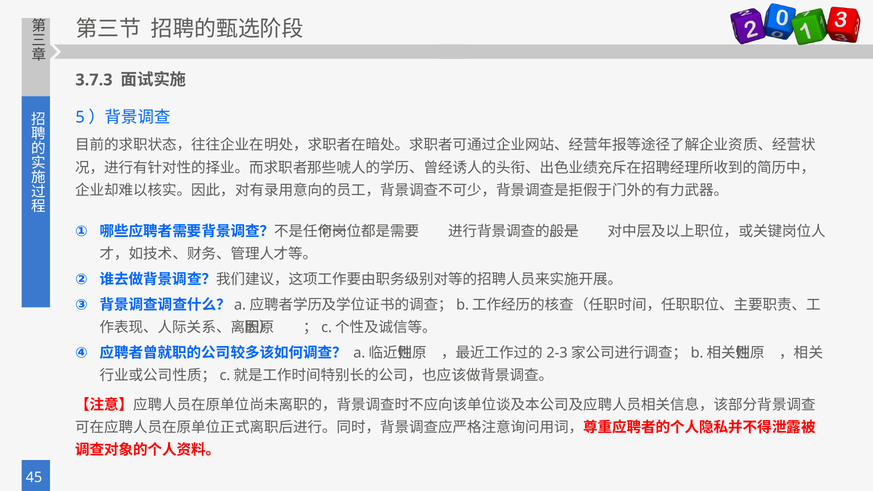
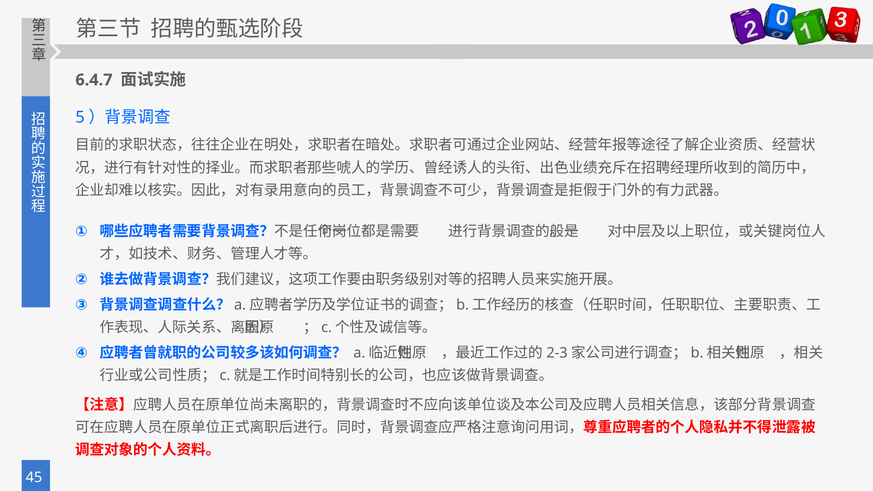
3.7.3: 3.7.3 -> 6.4.7
